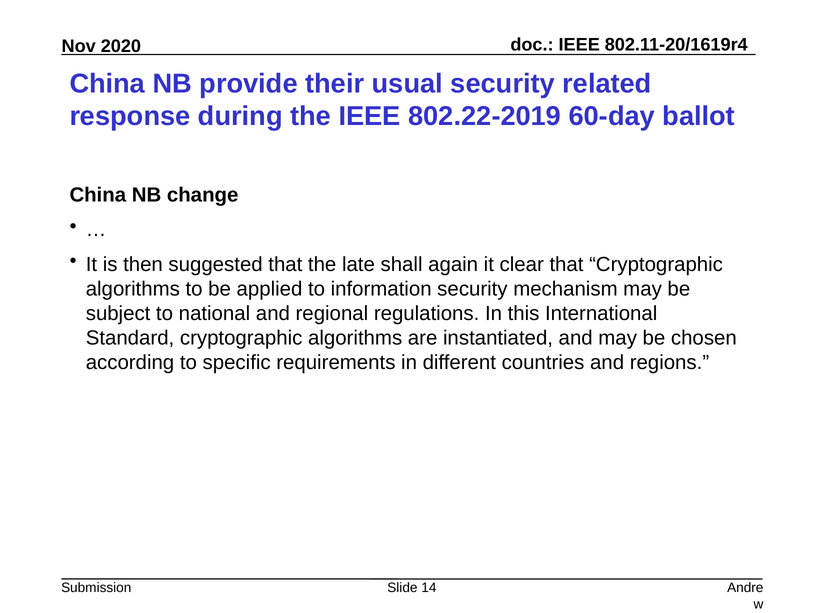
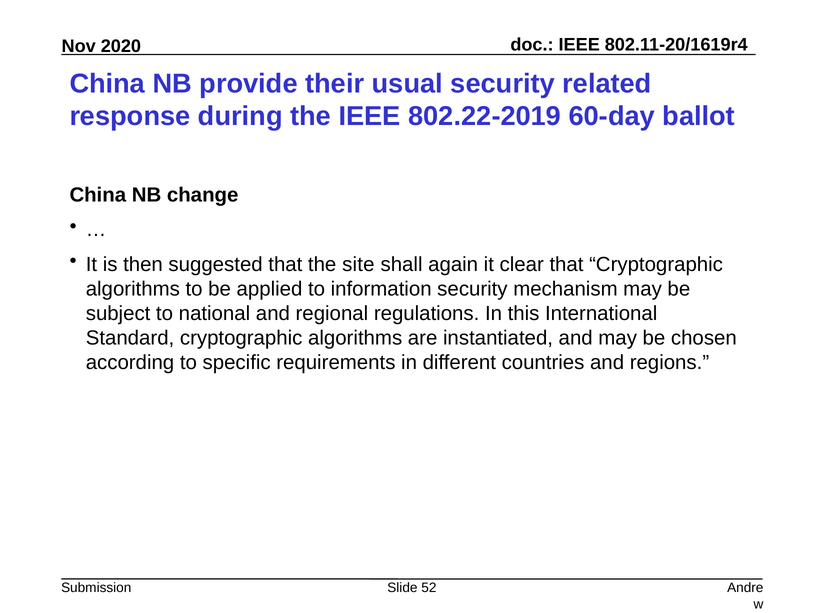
late: late -> site
14: 14 -> 52
